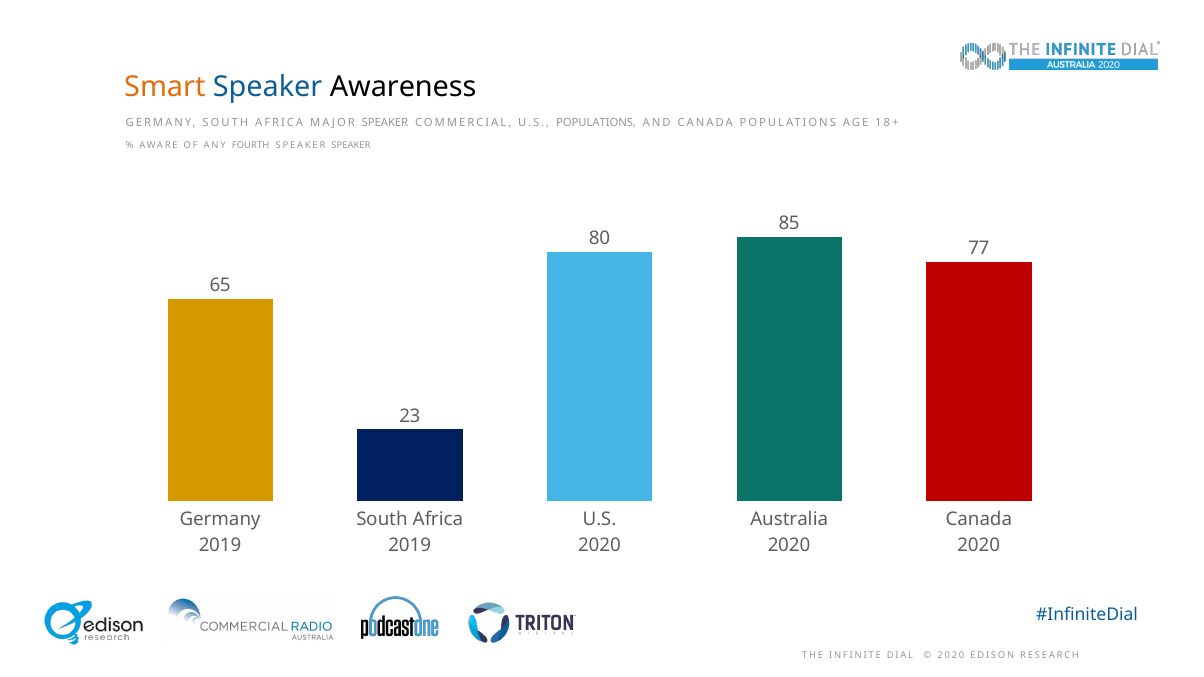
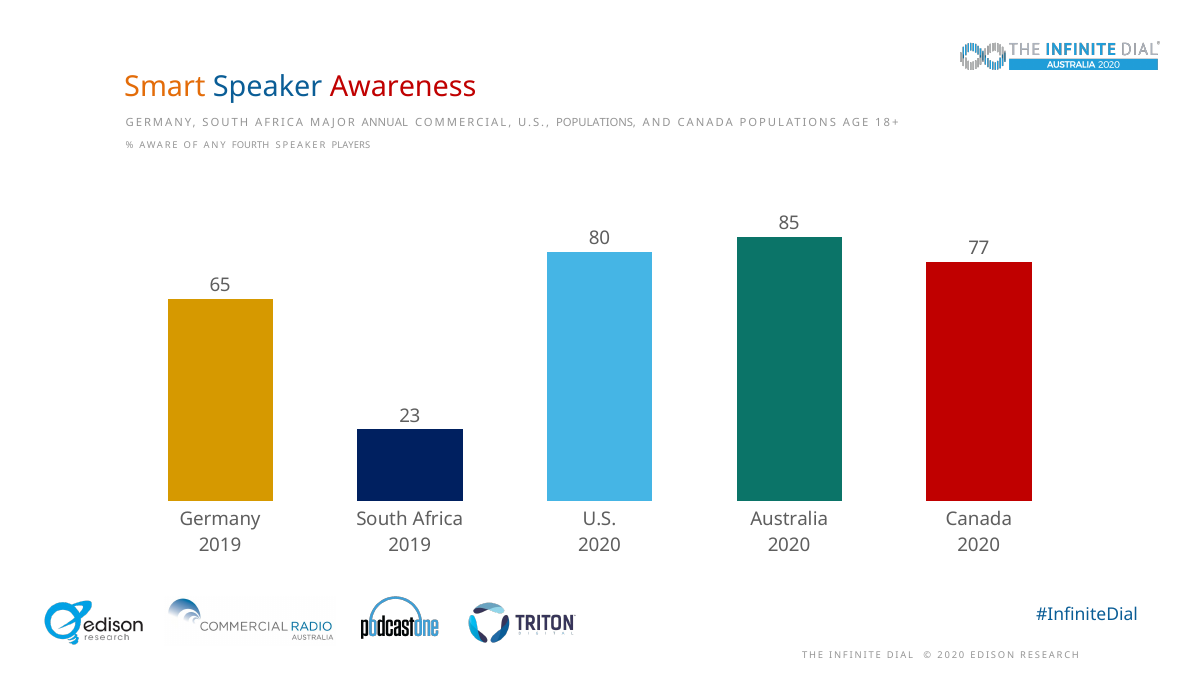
Awareness colour: black -> red
MAJOR SPEAKER: SPEAKER -> ANNUAL
SPEAKER SPEAKER: SPEAKER -> PLAYERS
